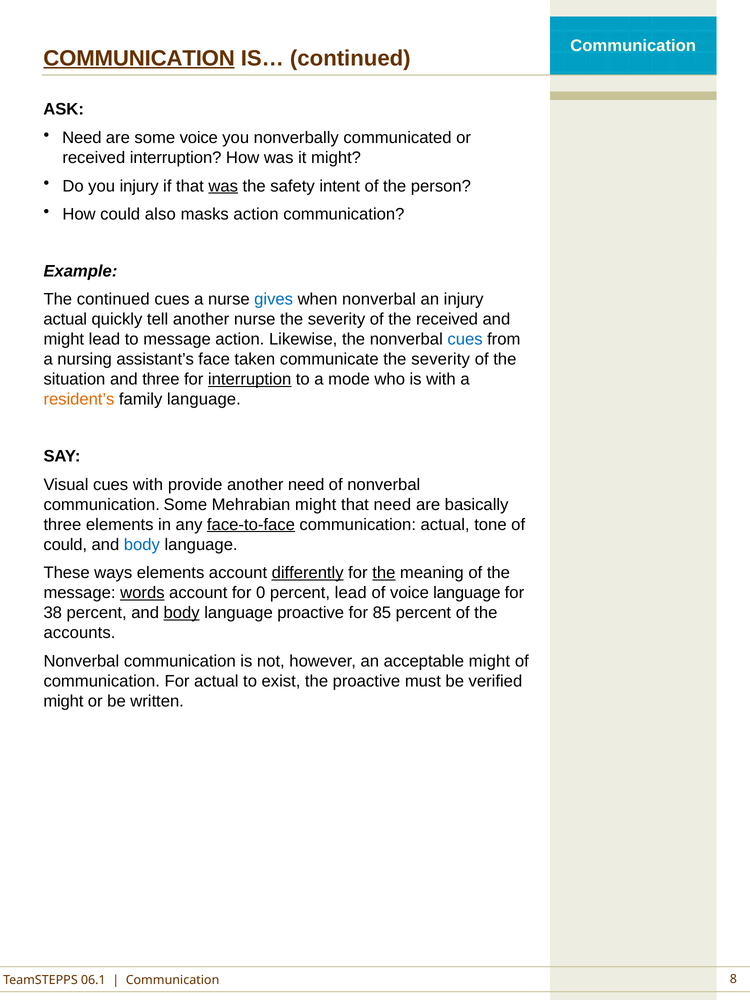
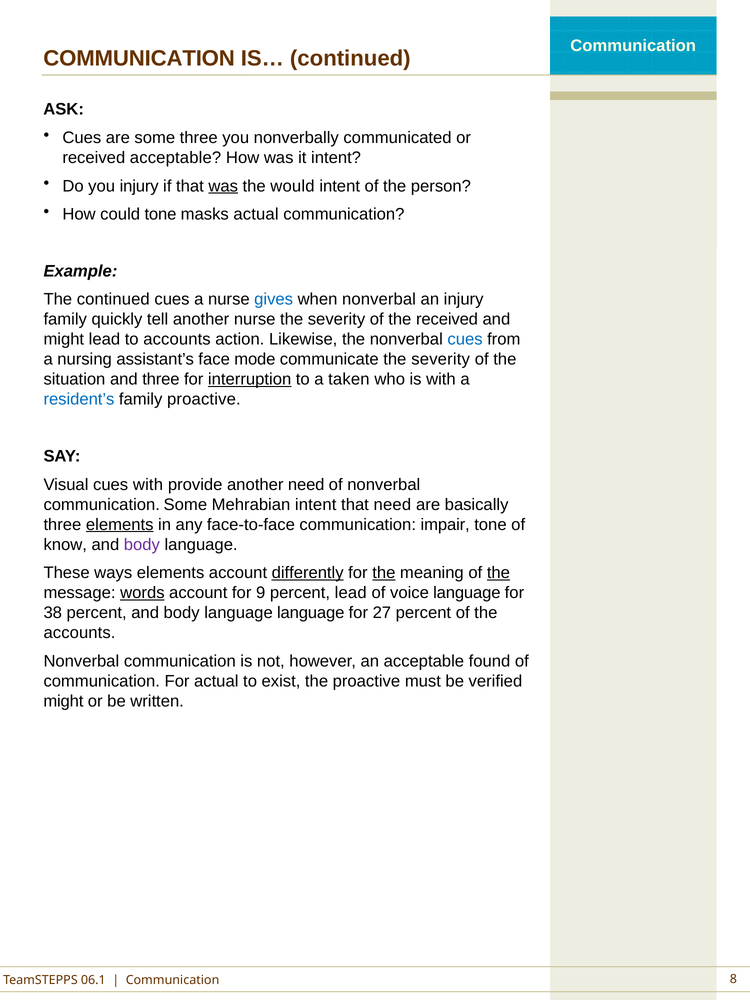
COMMUNICATION at (139, 58) underline: present -> none
Need at (82, 138): Need -> Cues
some voice: voice -> three
received interruption: interruption -> acceptable
it might: might -> intent
safety: safety -> would
could also: also -> tone
masks action: action -> actual
actual at (65, 319): actual -> family
to message: message -> accounts
taken: taken -> mode
mode: mode -> taken
resident’s colour: orange -> blue
family language: language -> proactive
Mehrabian might: might -> intent
elements at (120, 525) underline: none -> present
face-to-face underline: present -> none
communication actual: actual -> impair
could at (65, 545): could -> know
body at (142, 545) colour: blue -> purple
the at (498, 573) underline: none -> present
0: 0 -> 9
body at (182, 613) underline: present -> none
language proactive: proactive -> language
85: 85 -> 27
acceptable might: might -> found
